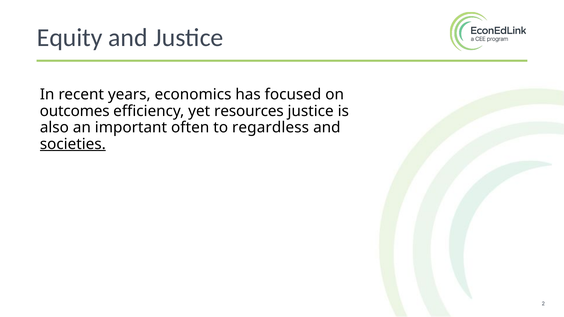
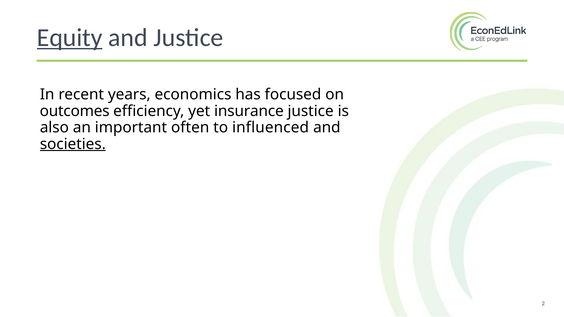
Equity underline: none -> present
resources: resources -> insurance
regardless: regardless -> influenced
